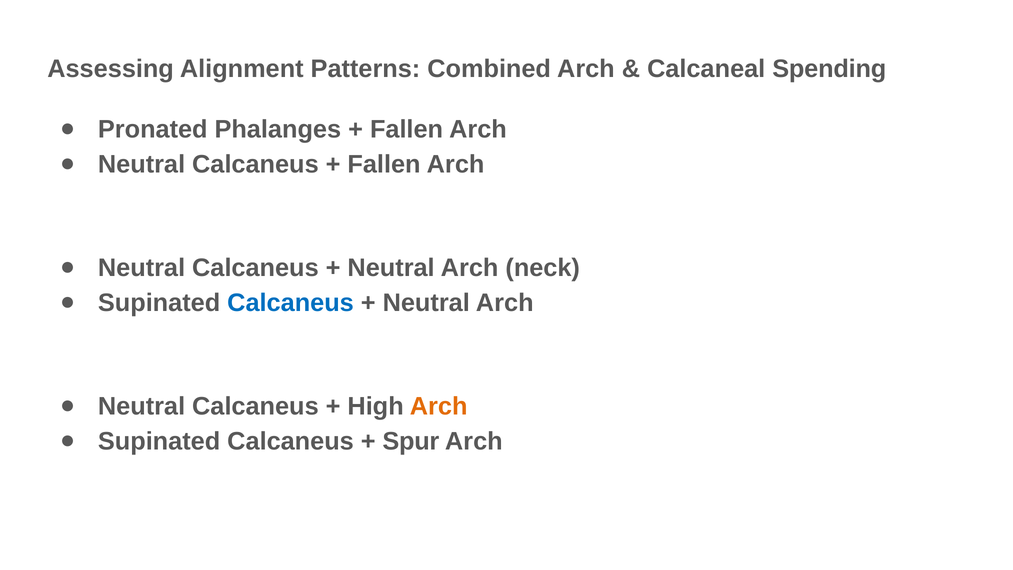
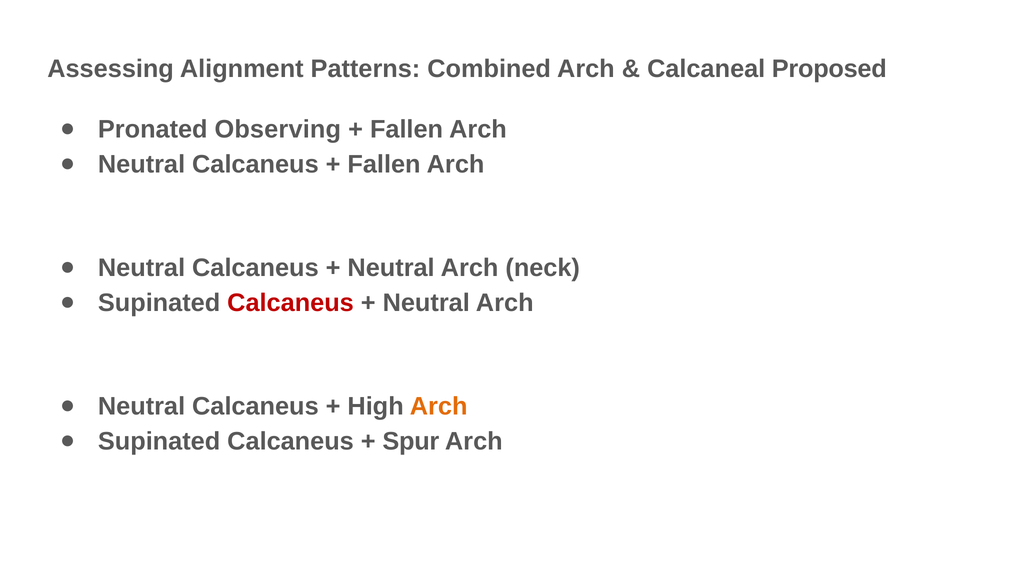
Spending: Spending -> Proposed
Phalanges: Phalanges -> Observing
Calcaneus at (291, 303) colour: blue -> red
